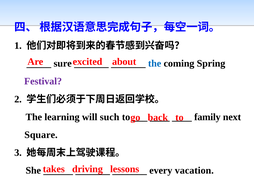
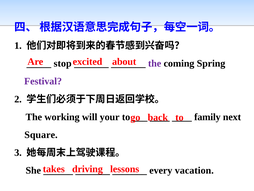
sure: sure -> stop
the at (155, 63) colour: blue -> purple
learning: learning -> working
such: such -> your
